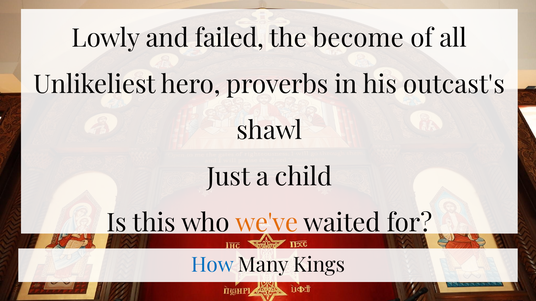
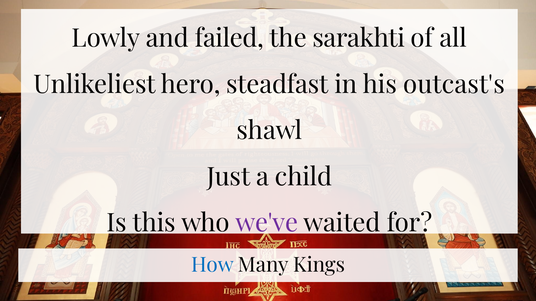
become: become -> sarakhti
proverbs: proverbs -> steadfast
we've colour: orange -> purple
